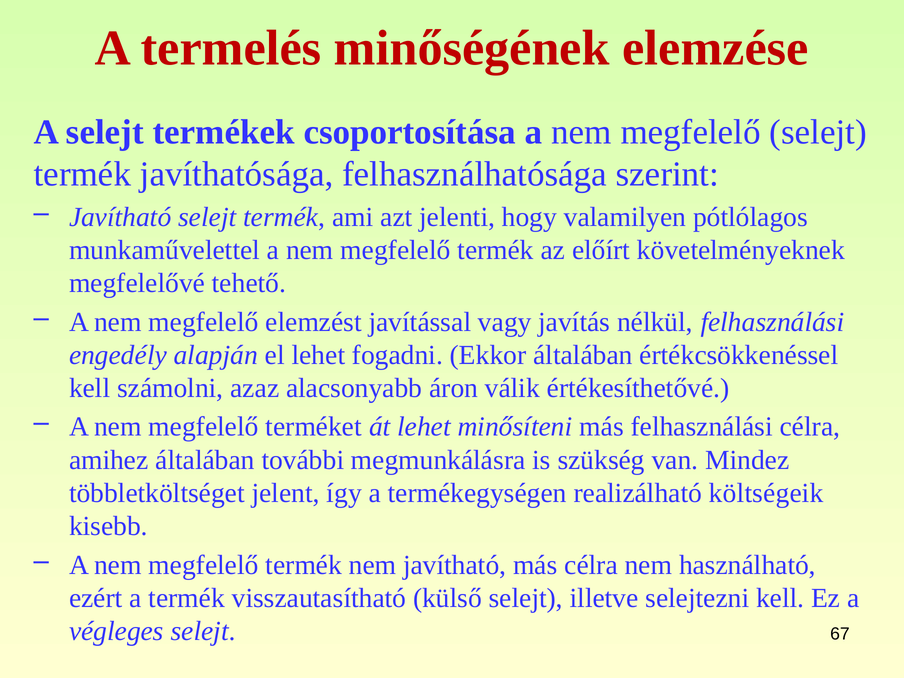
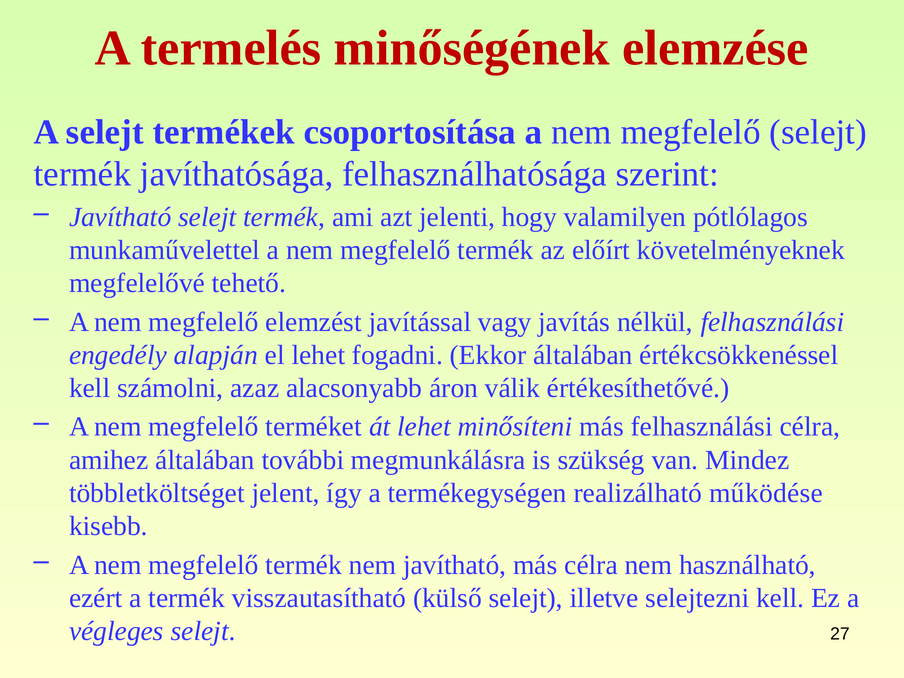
költségeik: költségeik -> működése
67: 67 -> 27
